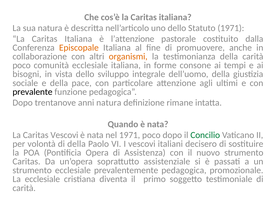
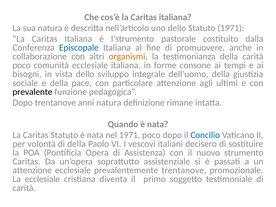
l’attenzione: l’attenzione -> l’strumento
Episcopale colour: orange -> blue
Caritas Vescovi: Vescovi -> Statuto
Concilio colour: green -> blue
strumento at (32, 170): strumento -> attenzione
prevalentemente pedagogica: pedagogica -> trentanove
